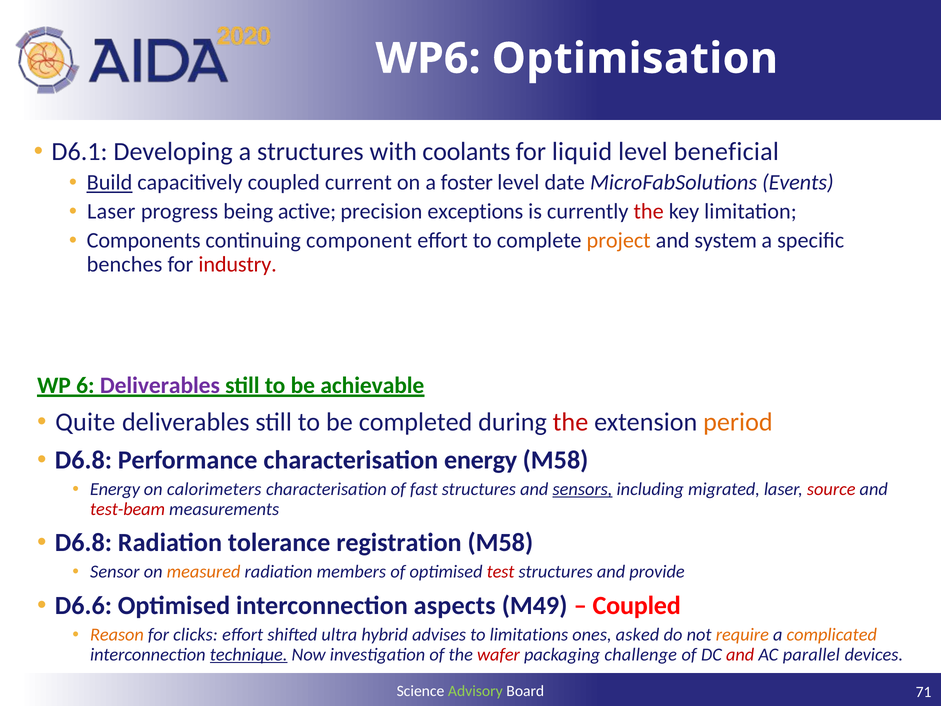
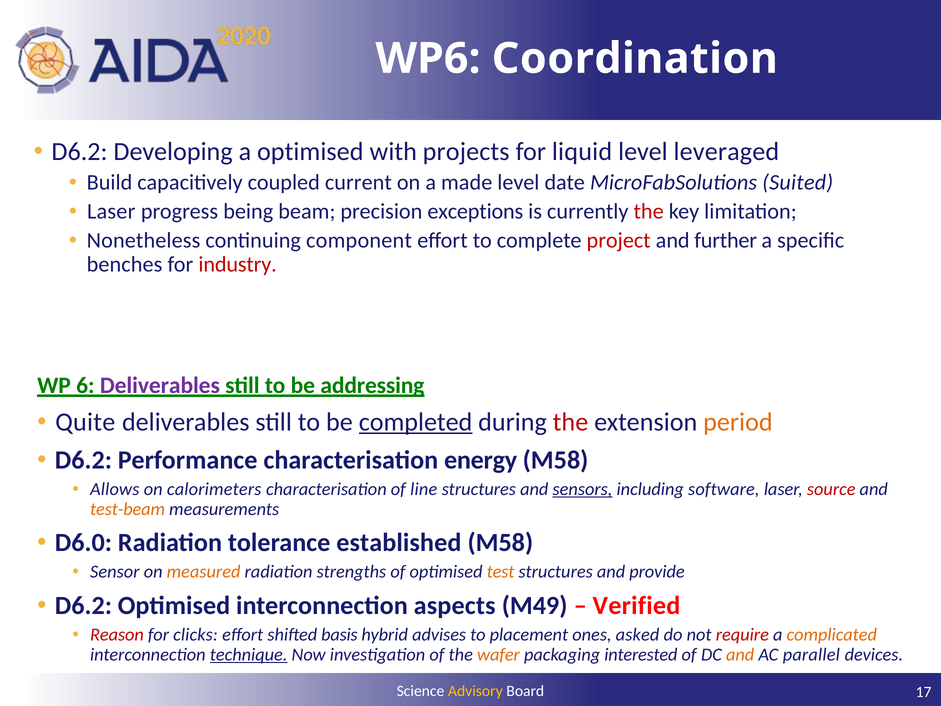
Optimisation: Optimisation -> Coordination
D6.1 at (80, 151): D6.1 -> D6.2
a structures: structures -> optimised
coolants: coolants -> projects
beneficial: beneficial -> leveraged
Build underline: present -> none
foster: foster -> made
Events: Events -> Suited
active: active -> beam
Components: Components -> Nonetheless
project colour: orange -> red
system: system -> further
achievable: achievable -> addressing
completed underline: none -> present
D6.8 at (83, 460): D6.8 -> D6.2
Energy at (115, 489): Energy -> Allows
fast: fast -> line
migrated: migrated -> software
test-beam colour: red -> orange
D6.8 at (83, 543): D6.8 -> D6.0
registration: registration -> established
members: members -> strengths
test colour: red -> orange
D6.6 at (83, 605): D6.6 -> D6.2
Coupled at (637, 605): Coupled -> Verified
Reason colour: orange -> red
ultra: ultra -> basis
limitations: limitations -> placement
require colour: orange -> red
wafer colour: red -> orange
challenge: challenge -> interested
and at (740, 654) colour: red -> orange
Advisory colour: light green -> yellow
71: 71 -> 17
